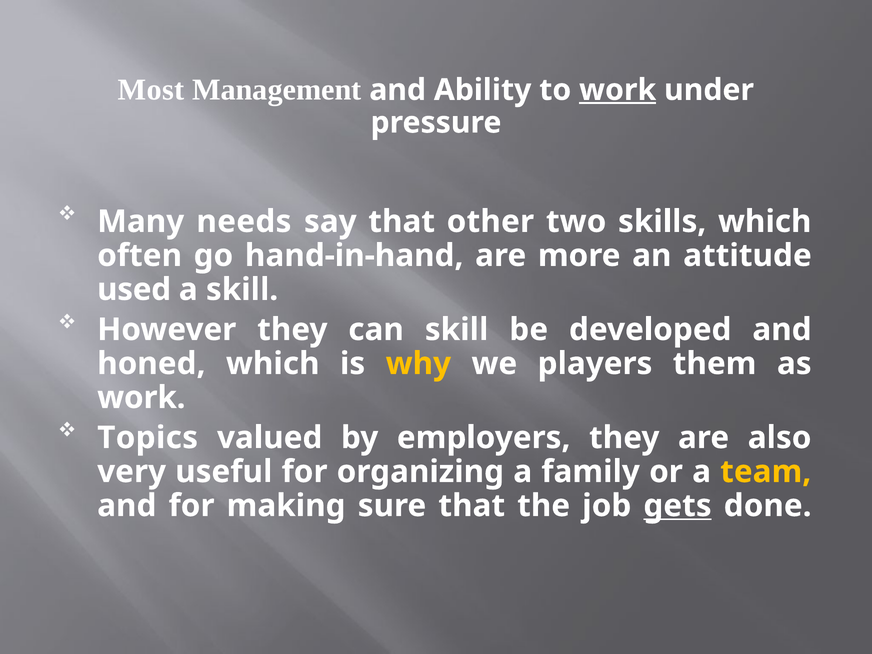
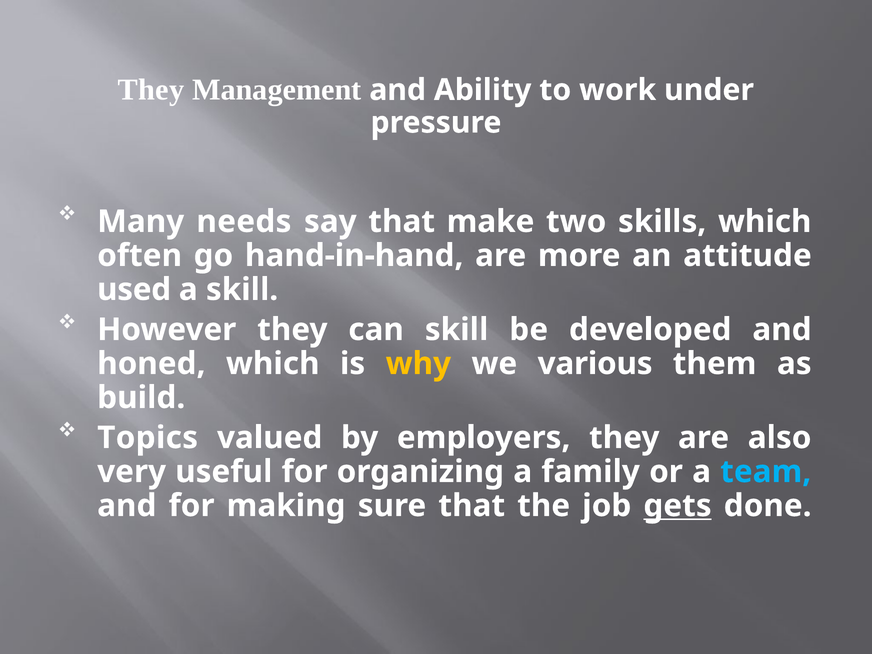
Most at (151, 90): Most -> They
work at (618, 90) underline: present -> none
other: other -> make
players: players -> various
work at (141, 398): work -> build
team colour: yellow -> light blue
